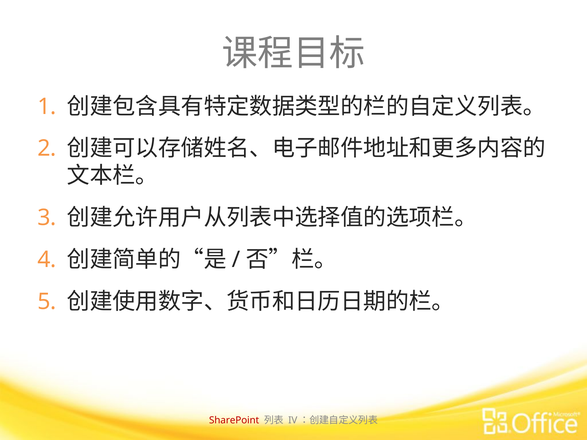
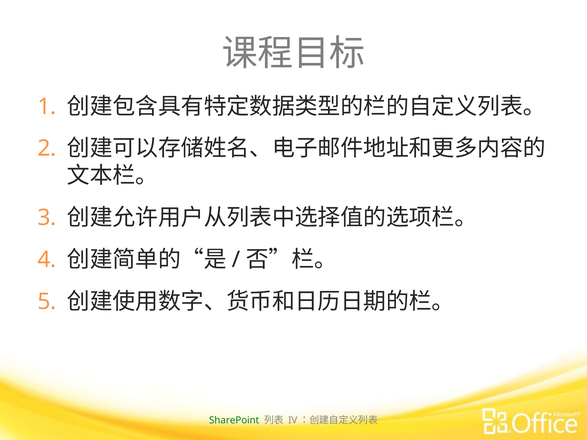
SharePoint colour: red -> green
